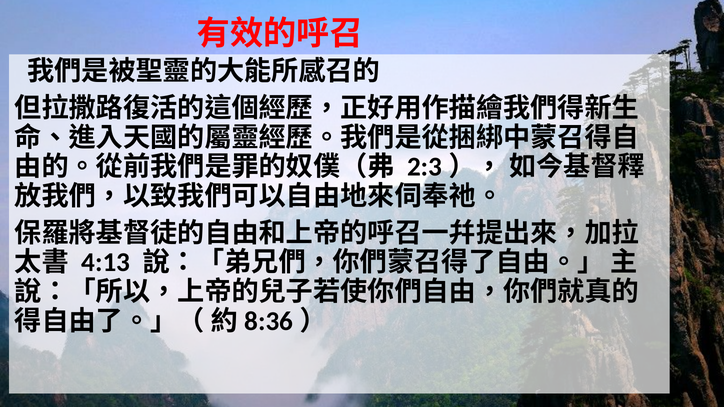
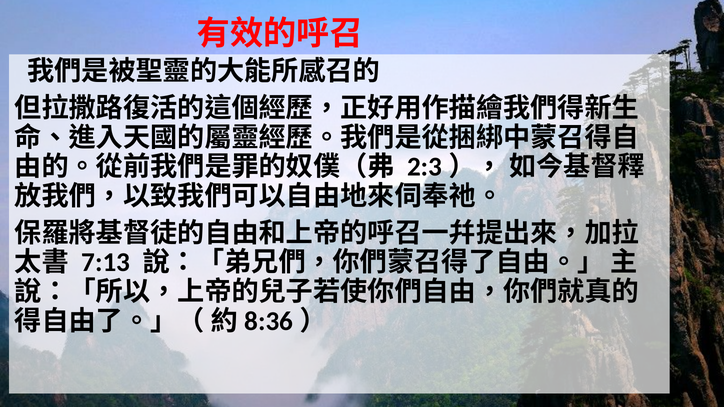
4:13: 4:13 -> 7:13
